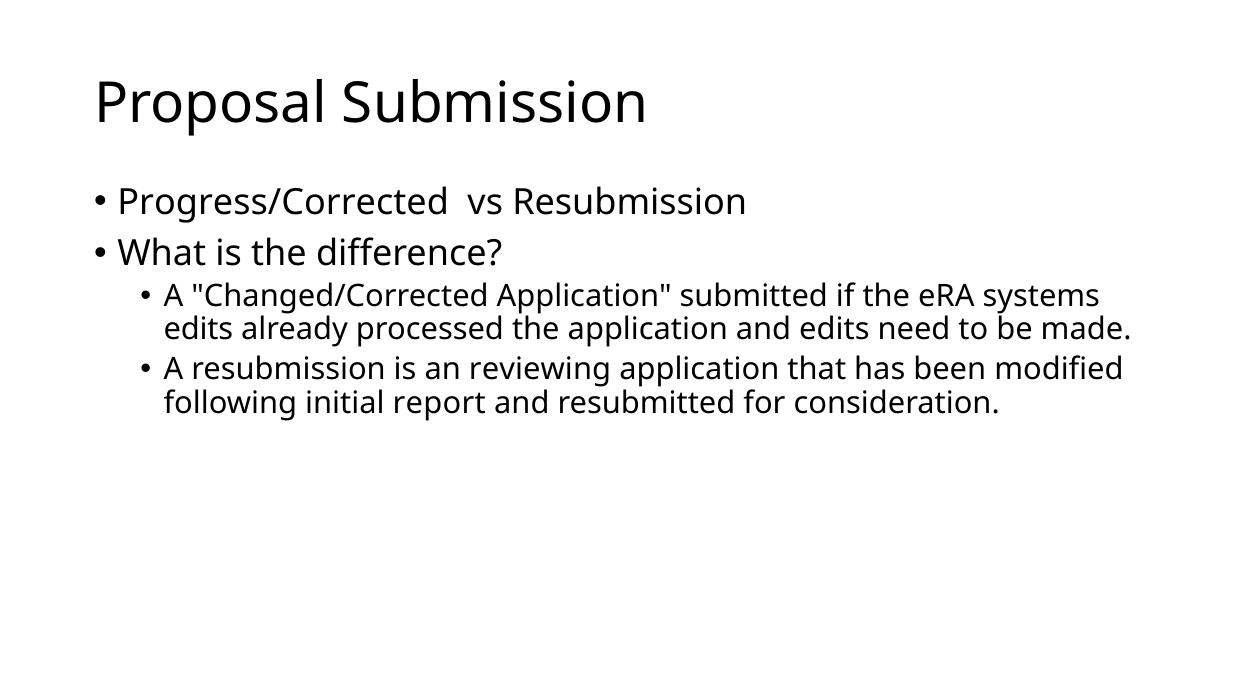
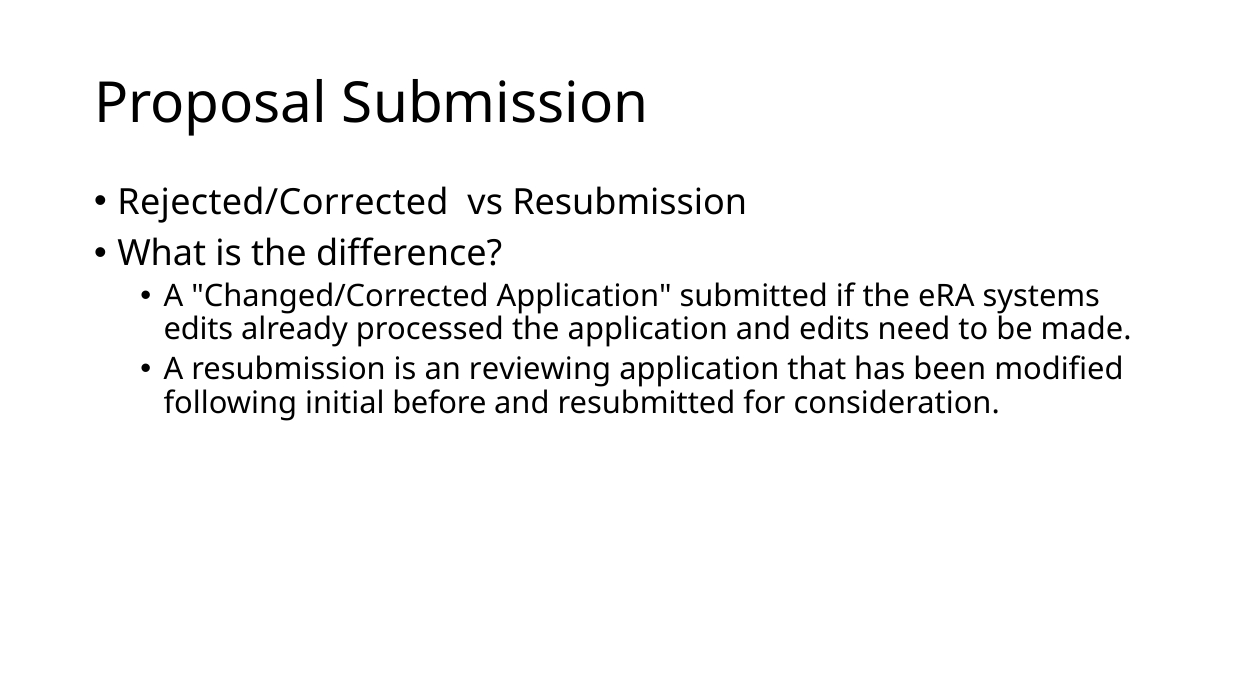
Progress/Corrected: Progress/Corrected -> Rejected/Corrected
report: report -> before
